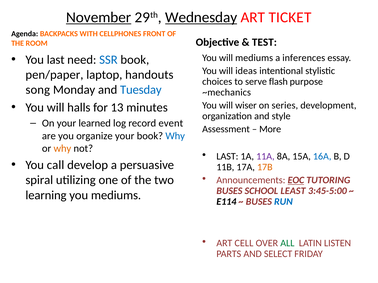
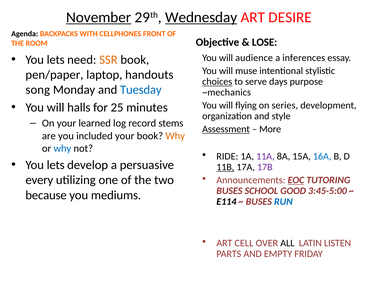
TICKET: TICKET -> DESIRE
TEST: TEST -> LOSE
last at (56, 60): last -> lets
SSR colour: blue -> orange
will mediums: mediums -> audience
ideas: ideas -> muse
choices underline: none -> present
flash: flash -> days
13: 13 -> 25
wiser: wiser -> flying
event: event -> stems
Assessment underline: none -> present
organize: organize -> included
Why at (175, 136) colour: blue -> orange
why at (62, 149) colour: orange -> blue
LAST at (227, 157): LAST -> RIDE
call at (56, 165): call -> lets
11B underline: none -> present
17B colour: orange -> purple
spiral: spiral -> every
LEAST: LEAST -> GOOD
learning: learning -> because
ALL colour: green -> black
SELECT: SELECT -> EMPTY
